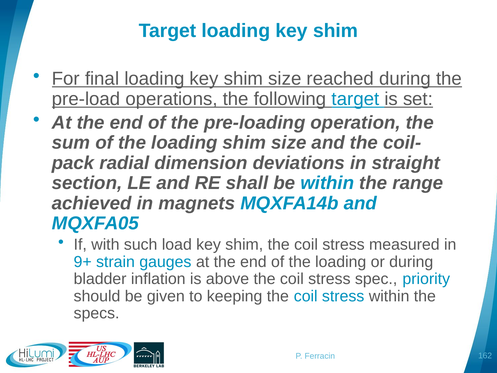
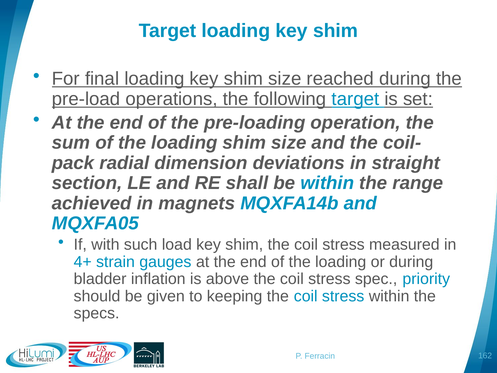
9+: 9+ -> 4+
